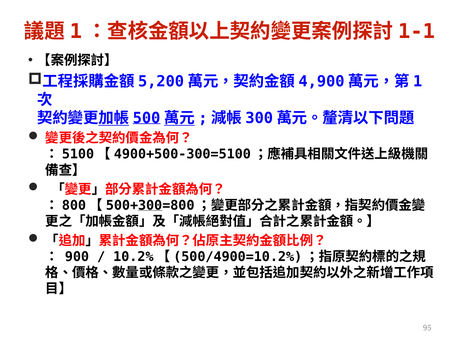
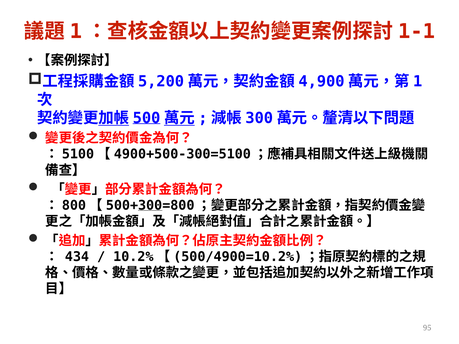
900: 900 -> 434
